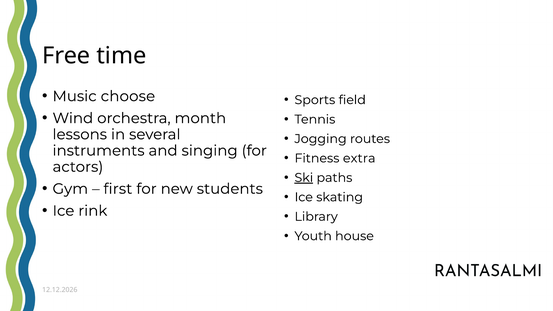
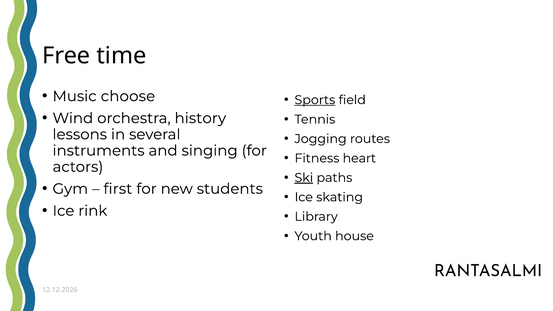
Sports underline: none -> present
month: month -> history
extra: extra -> heart
